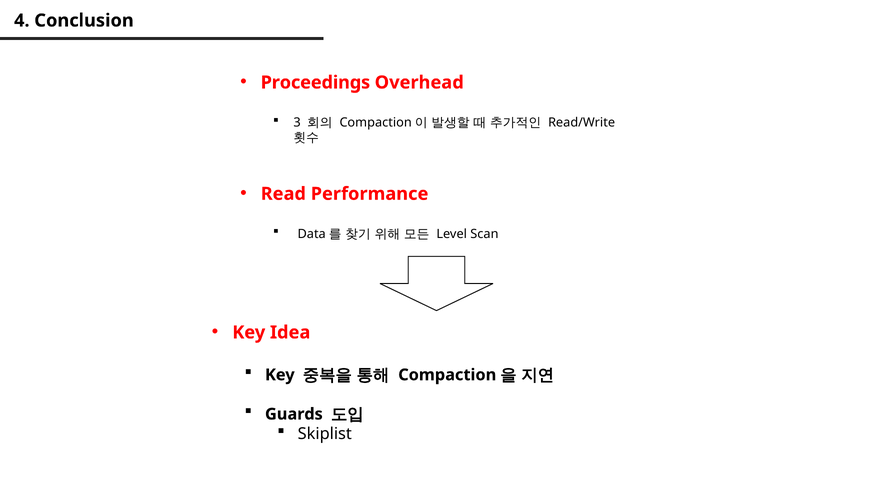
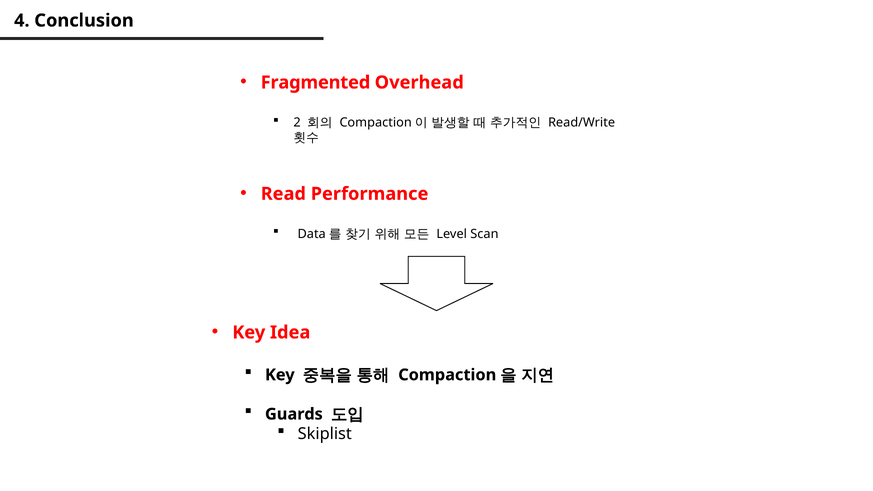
Proceedings: Proceedings -> Fragmented
3: 3 -> 2
